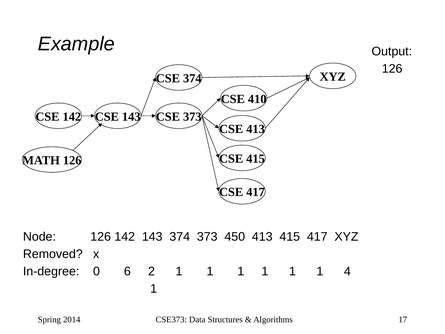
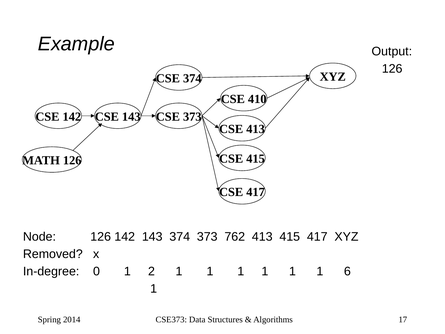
450: 450 -> 762
0 6: 6 -> 1
4: 4 -> 6
